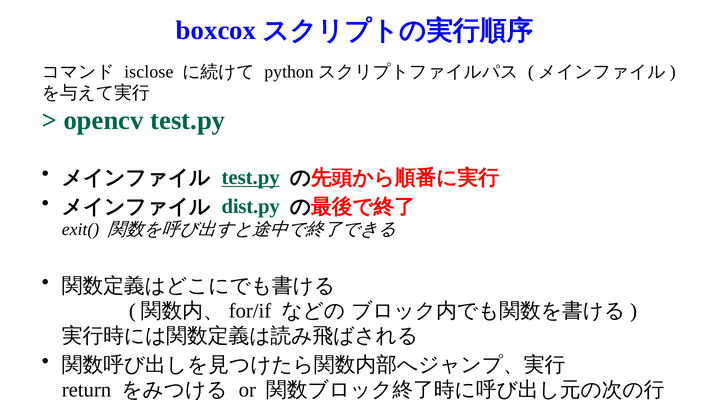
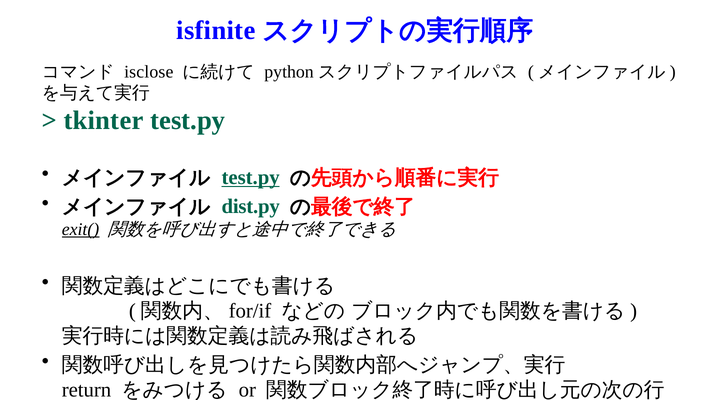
boxcox: boxcox -> isfinite
opencv: opencv -> tkinter
exit( underline: none -> present
